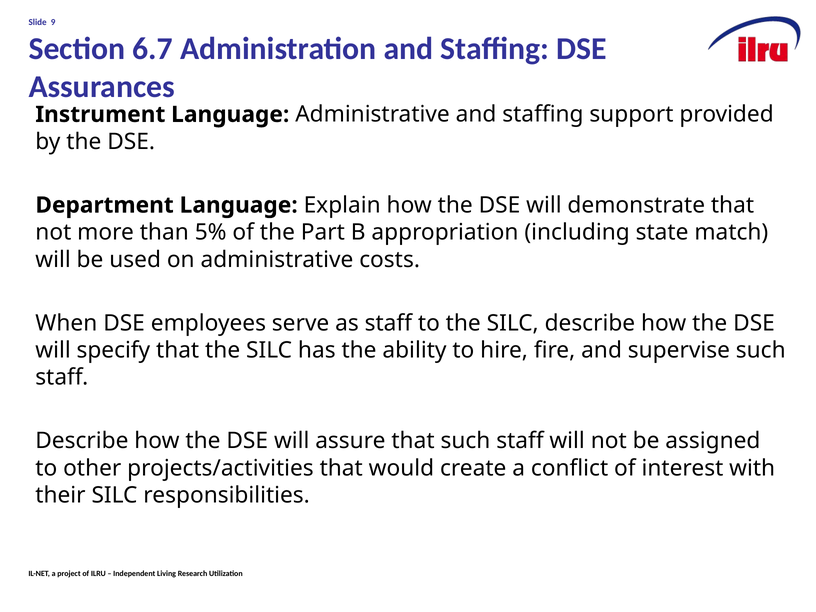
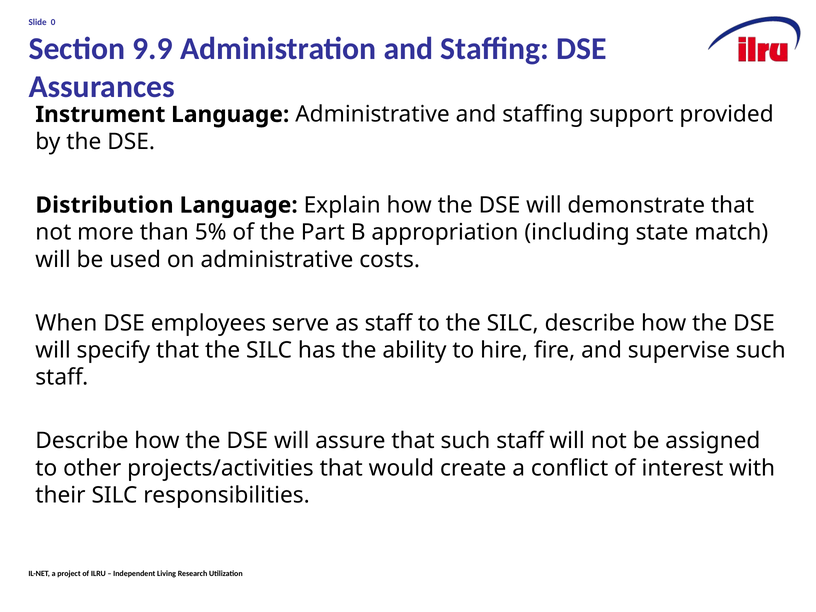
9: 9 -> 0
6.7: 6.7 -> 9.9
Department: Department -> Distribution
